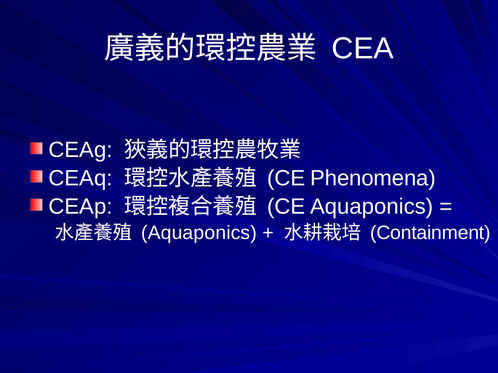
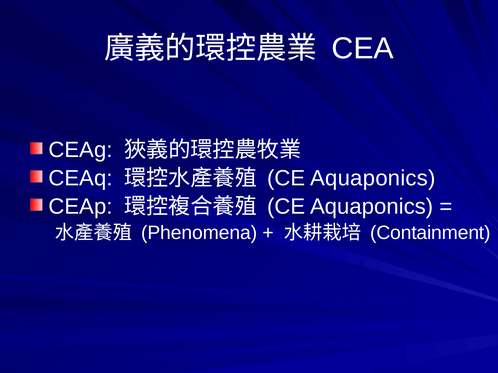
Phenomena at (373, 178): Phenomena -> Aquaponics
Aquaponics at (199, 233): Aquaponics -> Phenomena
